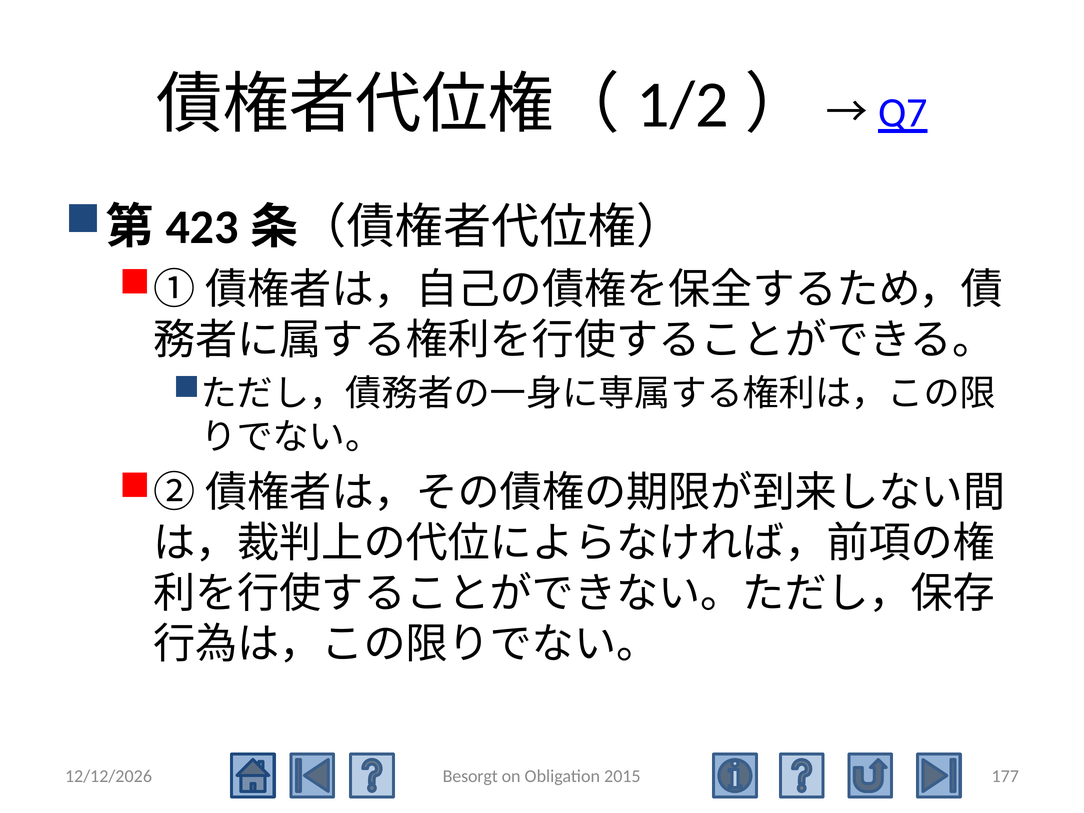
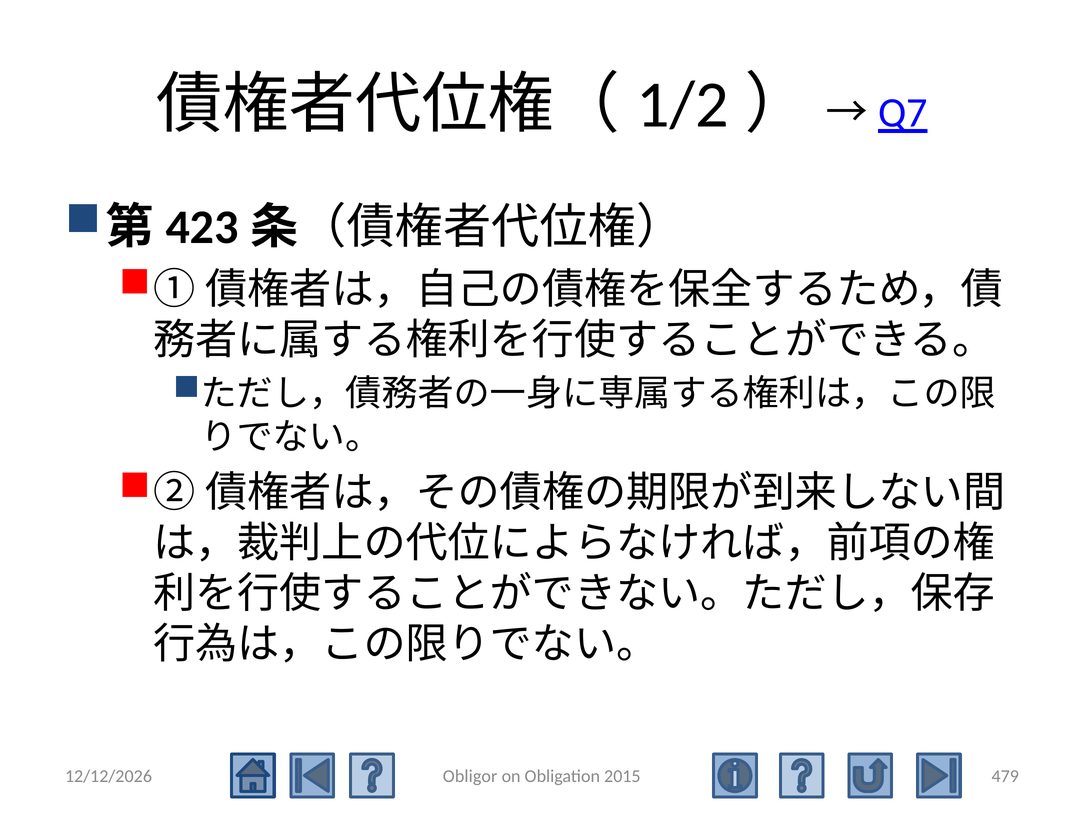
Besorgt: Besorgt -> Obligor
177: 177 -> 479
